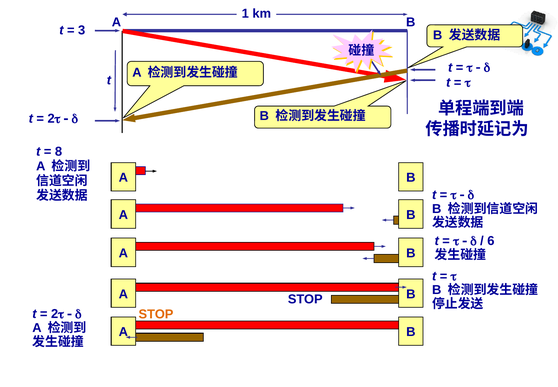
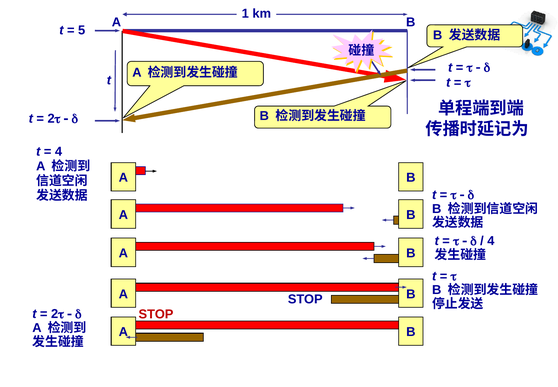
3: 3 -> 5
8 at (59, 151): 8 -> 4
6 at (491, 241): 6 -> 4
STOP at (156, 314) colour: orange -> red
